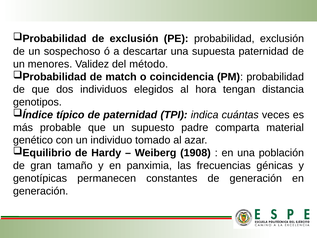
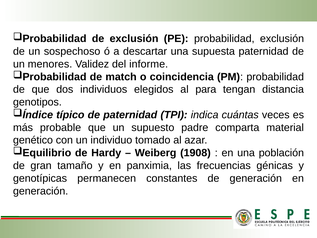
método: método -> informe
hora: hora -> para
